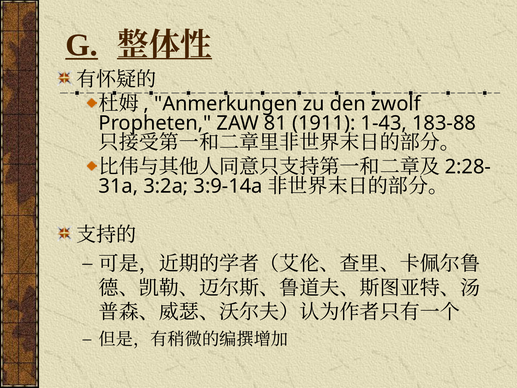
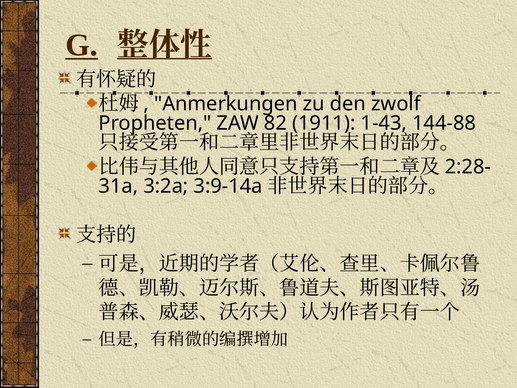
81: 81 -> 82
183-88: 183-88 -> 144-88
